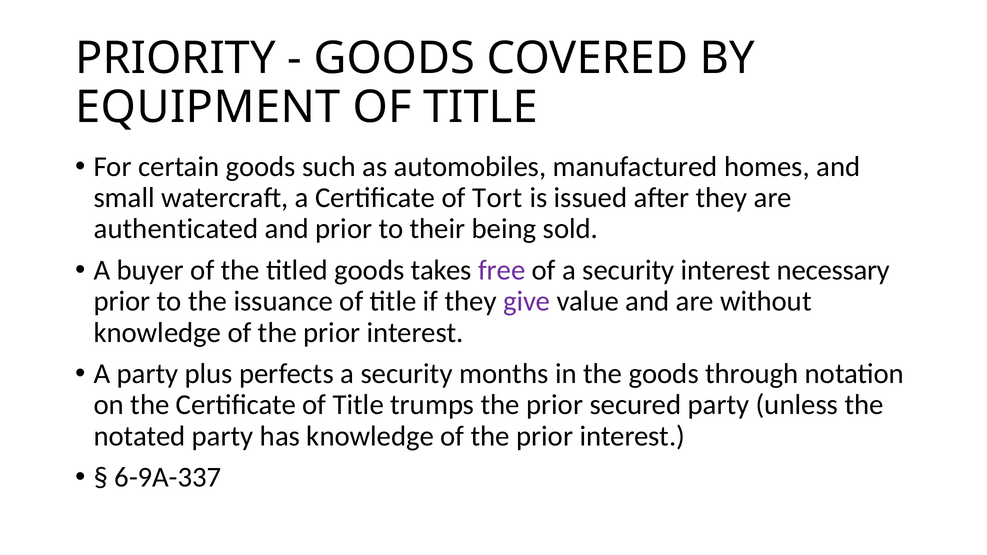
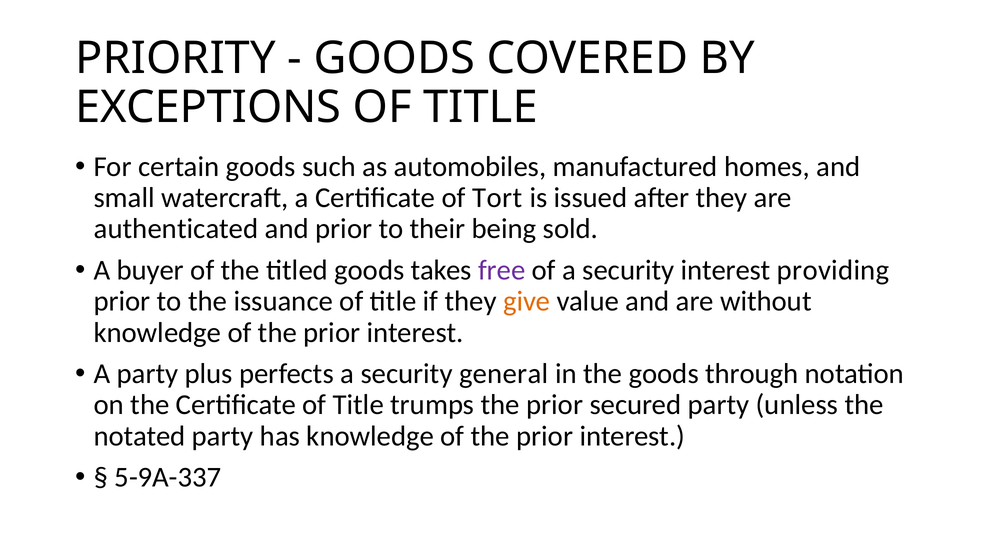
EQUIPMENT: EQUIPMENT -> EXCEPTIONS
necessary: necessary -> providing
give colour: purple -> orange
months: months -> general
6-9A-337: 6-9A-337 -> 5-9A-337
